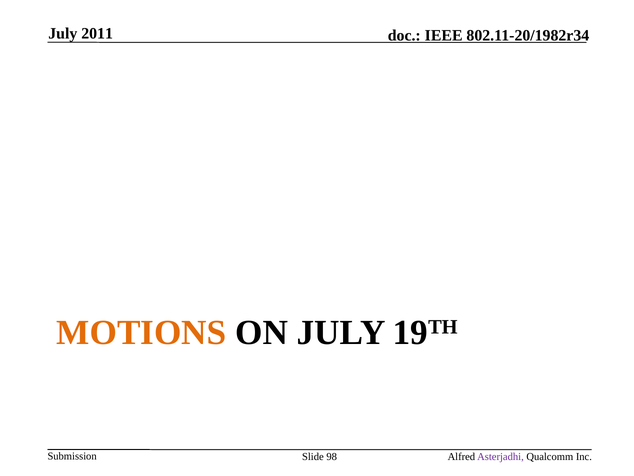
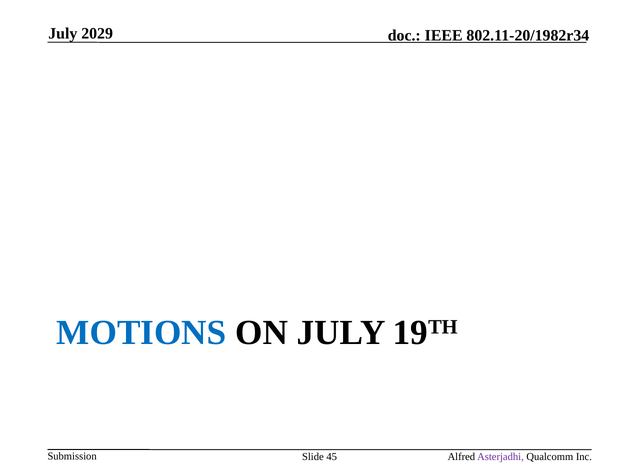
2011: 2011 -> 2029
MOTIONS colour: orange -> blue
98: 98 -> 45
